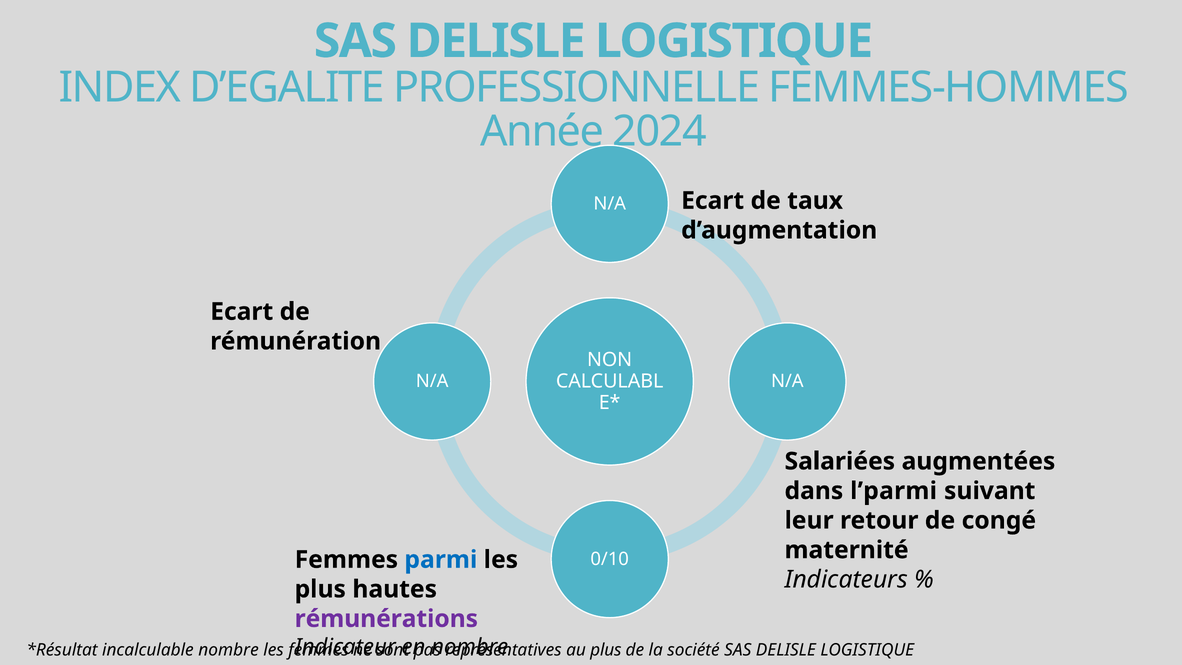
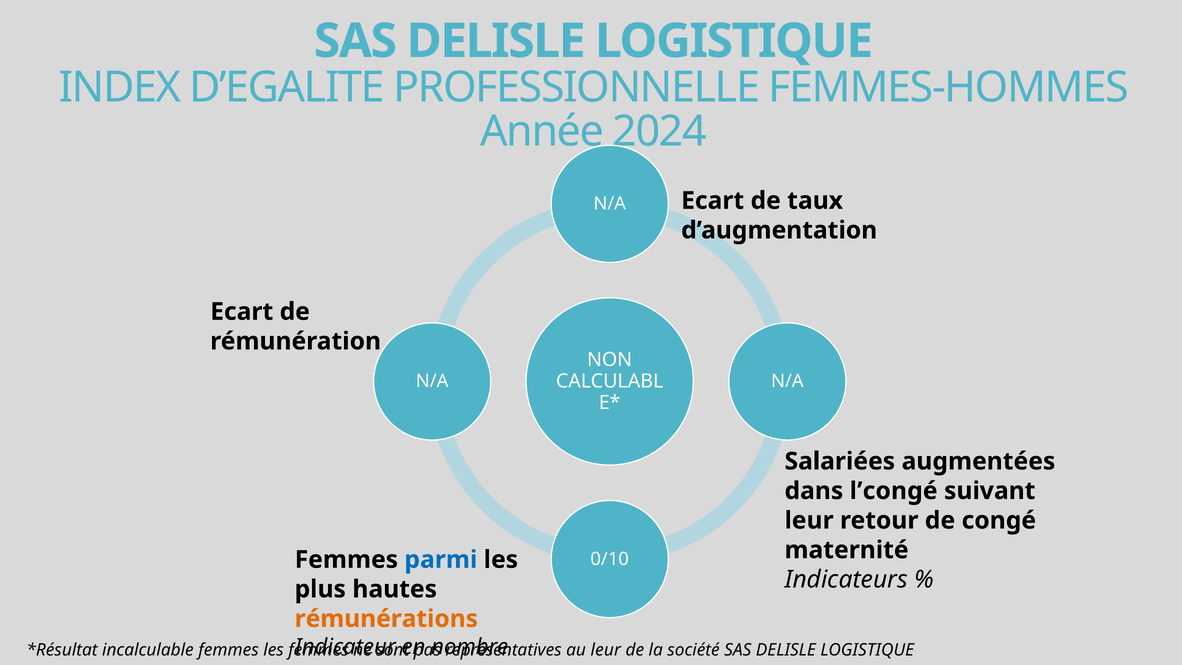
l’parmi: l’parmi -> l’congé
rémunérations colour: purple -> orange
incalculable nombre: nombre -> femmes
au plus: plus -> leur
